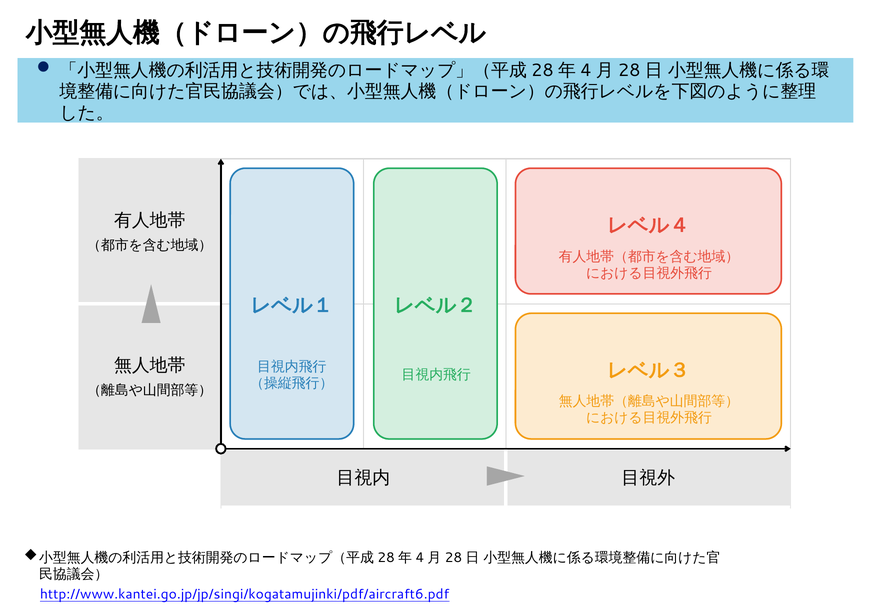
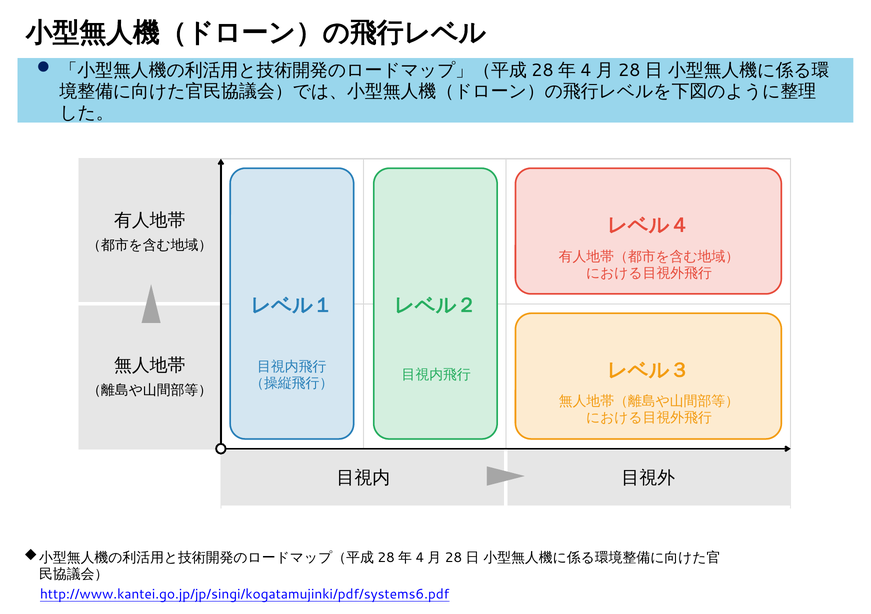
http://www.kantei.go.jp/jp/singi/kogatamujinki/pdf/aircraft6.pdf: http://www.kantei.go.jp/jp/singi/kogatamujinki/pdf/aircraft6.pdf -> http://www.kantei.go.jp/jp/singi/kogatamujinki/pdf/systems6.pdf
